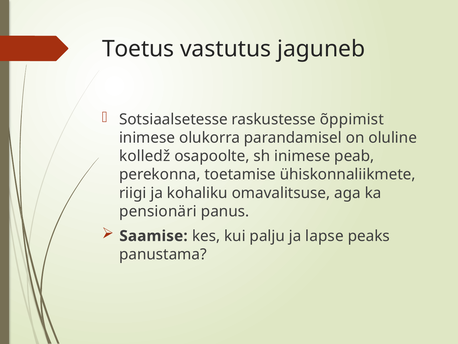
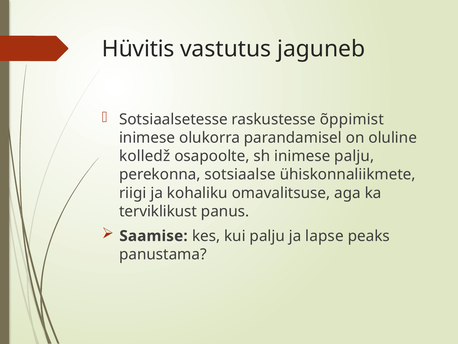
Toetus: Toetus -> Hüvitis
inimese peab: peab -> palju
toetamise: toetamise -> sotsiaalse
pensionäri: pensionäri -> terviklikust
